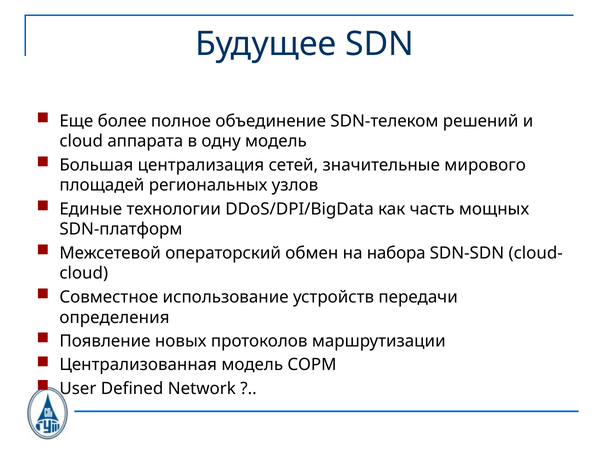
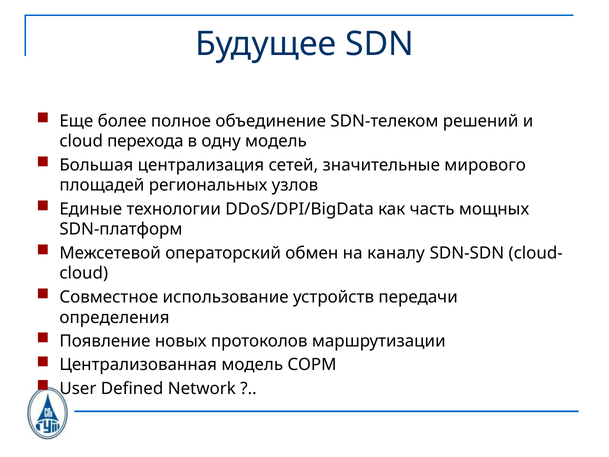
аппарата: аппарата -> перехода
набора: набора -> каналу
